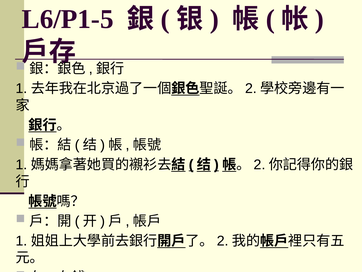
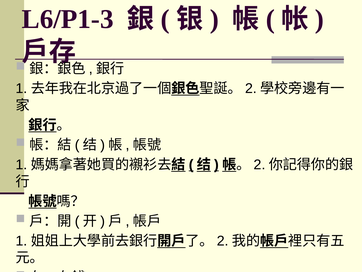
L6/P1-5: L6/P1-5 -> L6/P1-3
